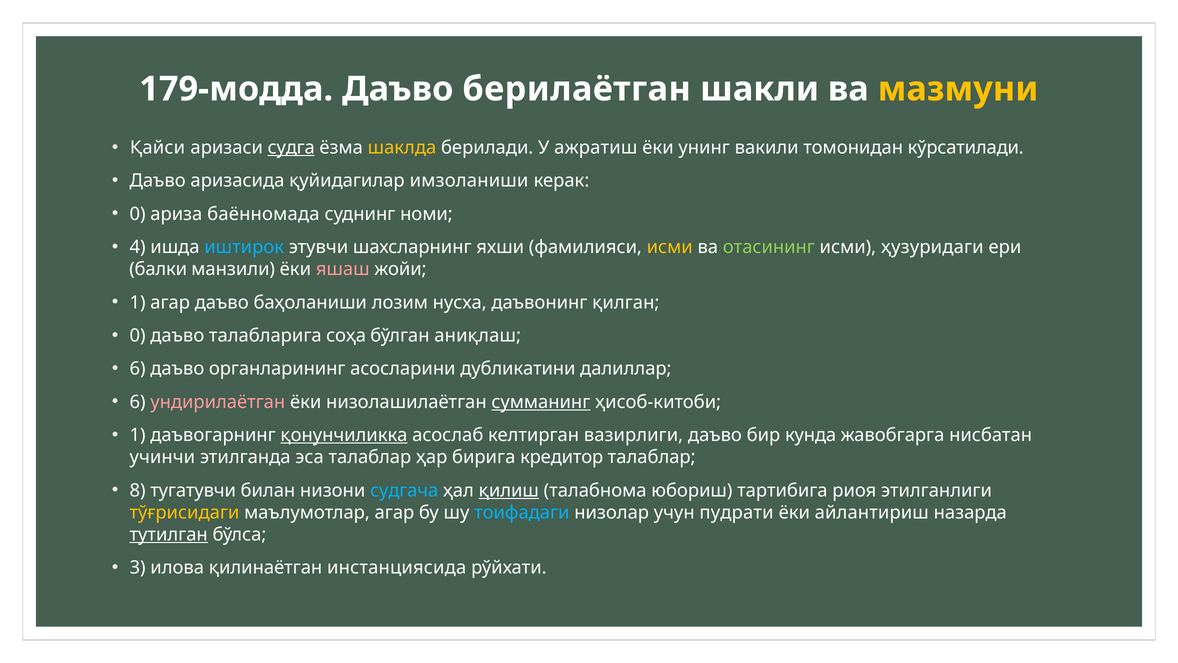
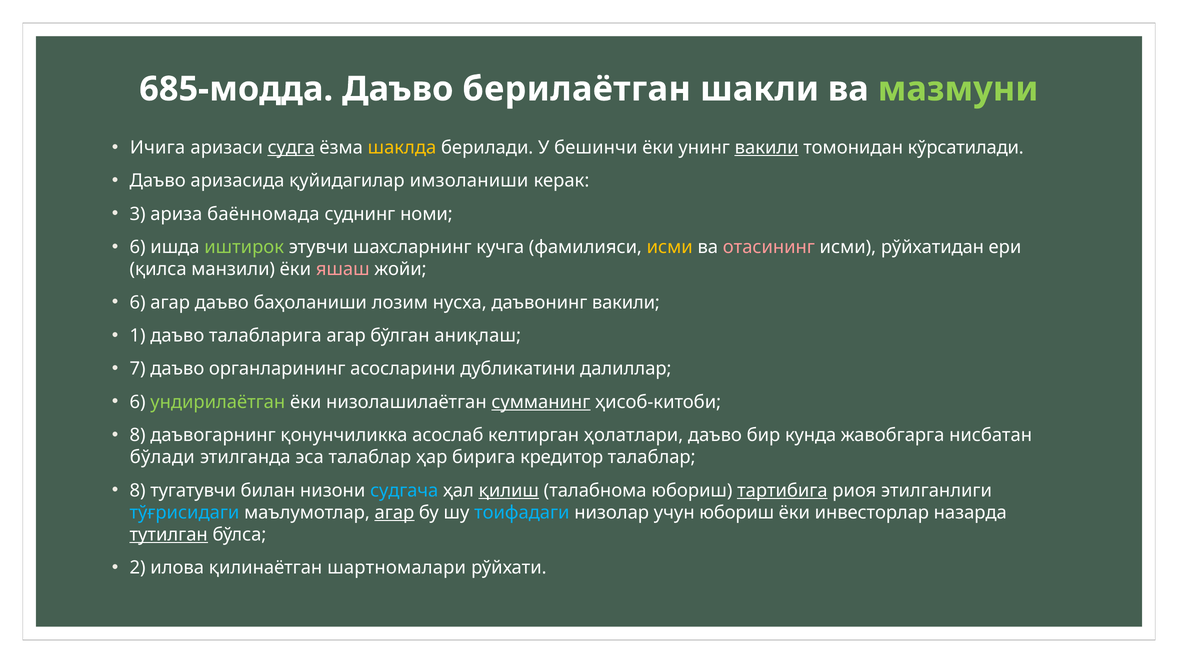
179-модда: 179-модда -> 685-модда
мазмуни colour: yellow -> light green
Қайси: Қайси -> Ичига
ажратиш: ажратиш -> бешинчи
вакили at (767, 148) underline: none -> present
0 at (138, 214): 0 -> 3
4 at (138, 247): 4 -> 6
иштирок colour: light blue -> light green
яхши: яхши -> кучга
отасининг colour: light green -> pink
ҳузуридаги: ҳузуридаги -> рўйхатидан
балки: балки -> қилса
1 at (138, 302): 1 -> 6
даъвонинг қилган: қилган -> вакили
0 at (138, 335): 0 -> 1
талабларига соҳа: соҳа -> агар
6 at (138, 369): 6 -> 7
ундирилаётган colour: pink -> light green
1 at (138, 435): 1 -> 8
қонунчиликка underline: present -> none
вазирлиги: вазирлиги -> ҳолатлари
учинчи: учинчи -> бўлади
тартибига underline: none -> present
тўғрисидаги colour: yellow -> light blue
агар at (394, 512) underline: none -> present
учун пудрати: пудрати -> юбориш
айлантириш: айлантириш -> инвесторлар
3: 3 -> 2
инстанциясида: инстанциясида -> шартномалари
